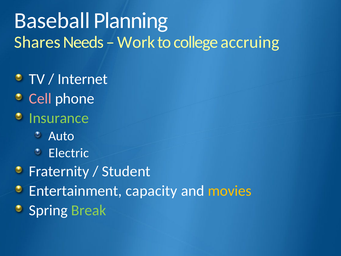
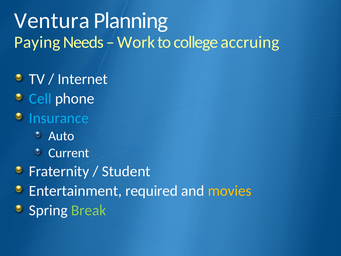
Baseball: Baseball -> Ventura
Shares: Shares -> Paying
Cell colour: pink -> light blue
Insurance colour: light green -> light blue
Electric: Electric -> Current
capacity: capacity -> required
